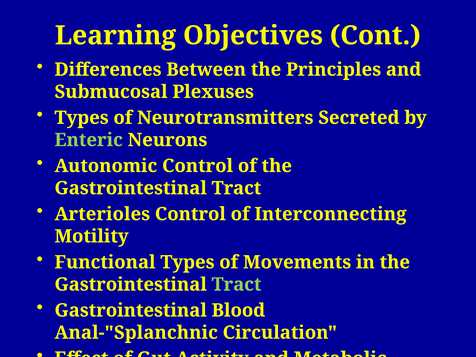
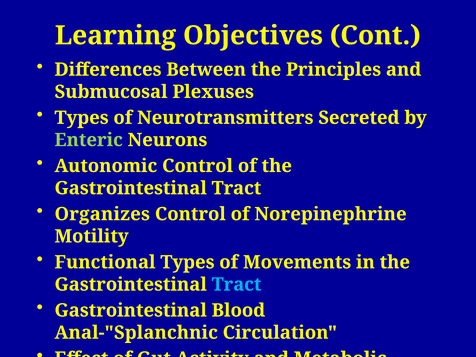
Arterioles: Arterioles -> Organizes
Interconnecting: Interconnecting -> Norepinephrine
Tract at (236, 284) colour: light green -> light blue
